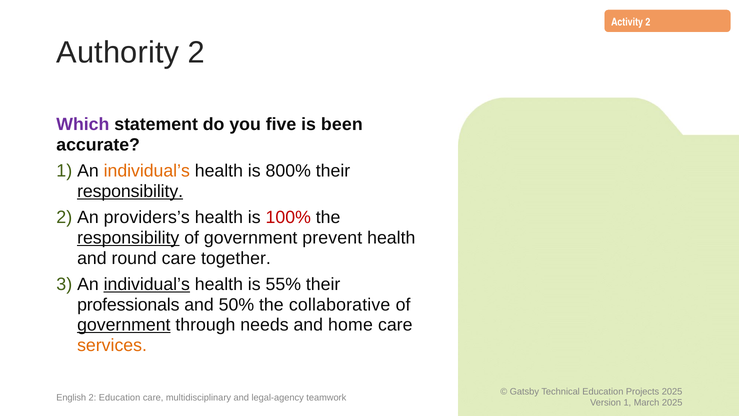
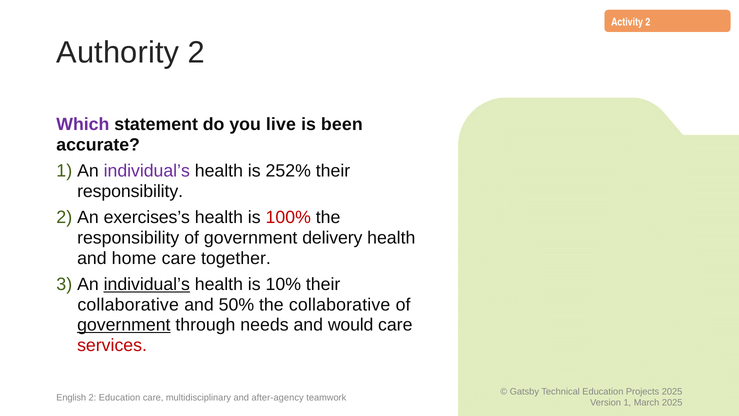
five: five -> live
individual’s at (147, 171) colour: orange -> purple
800%: 800% -> 252%
responsibility at (130, 191) underline: present -> none
providers’s: providers’s -> exercises’s
responsibility at (128, 238) underline: present -> none
prevent: prevent -> delivery
round: round -> home
55%: 55% -> 10%
professionals at (128, 304): professionals -> collaborative
home: home -> would
services colour: orange -> red
legal-agency: legal-agency -> after-agency
